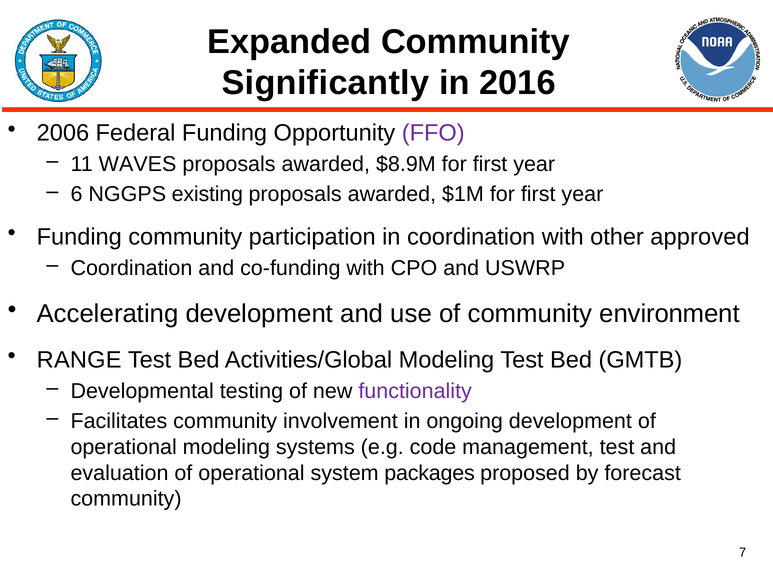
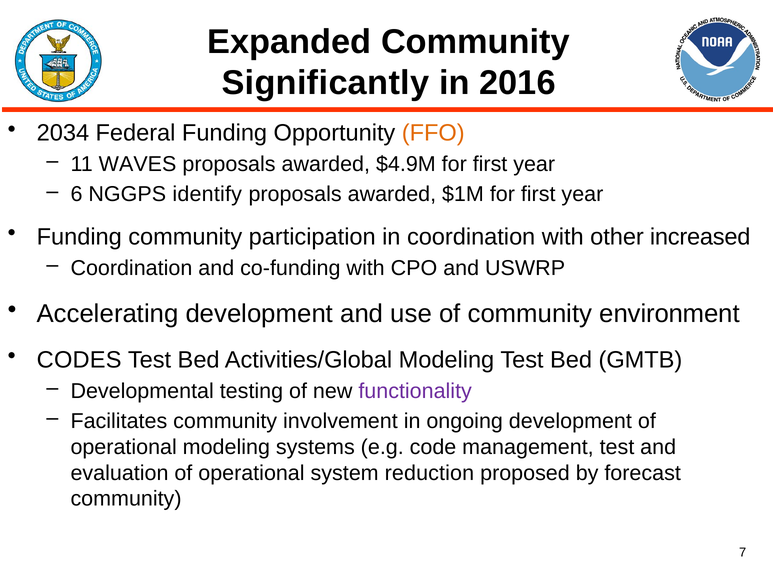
2006: 2006 -> 2034
FFO colour: purple -> orange
$8.9M: $8.9M -> $4.9M
existing: existing -> identify
approved: approved -> increased
RANGE: RANGE -> CODES
packages: packages -> reduction
